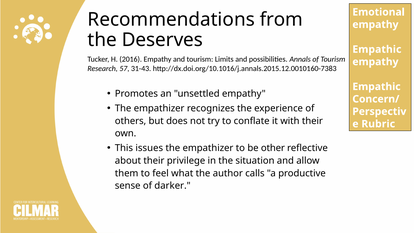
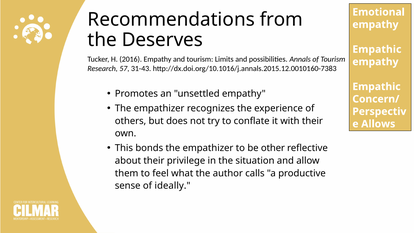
Rubric: Rubric -> Allows
issues: issues -> bonds
darker: darker -> ideally
